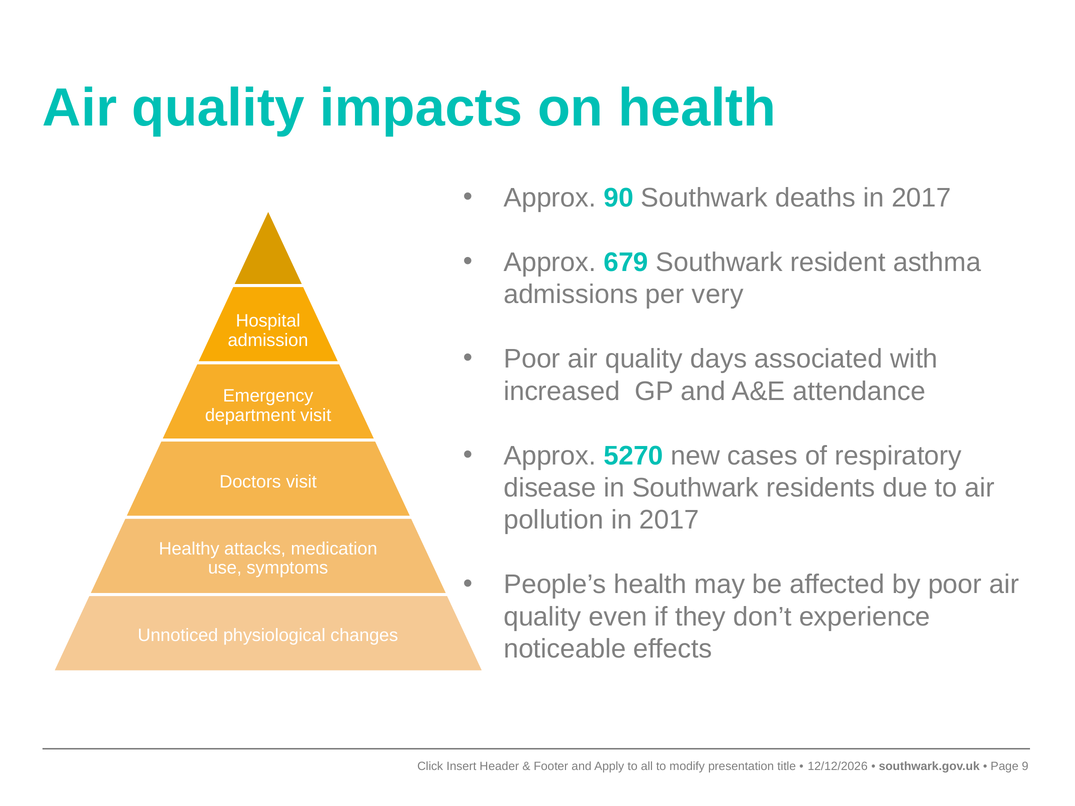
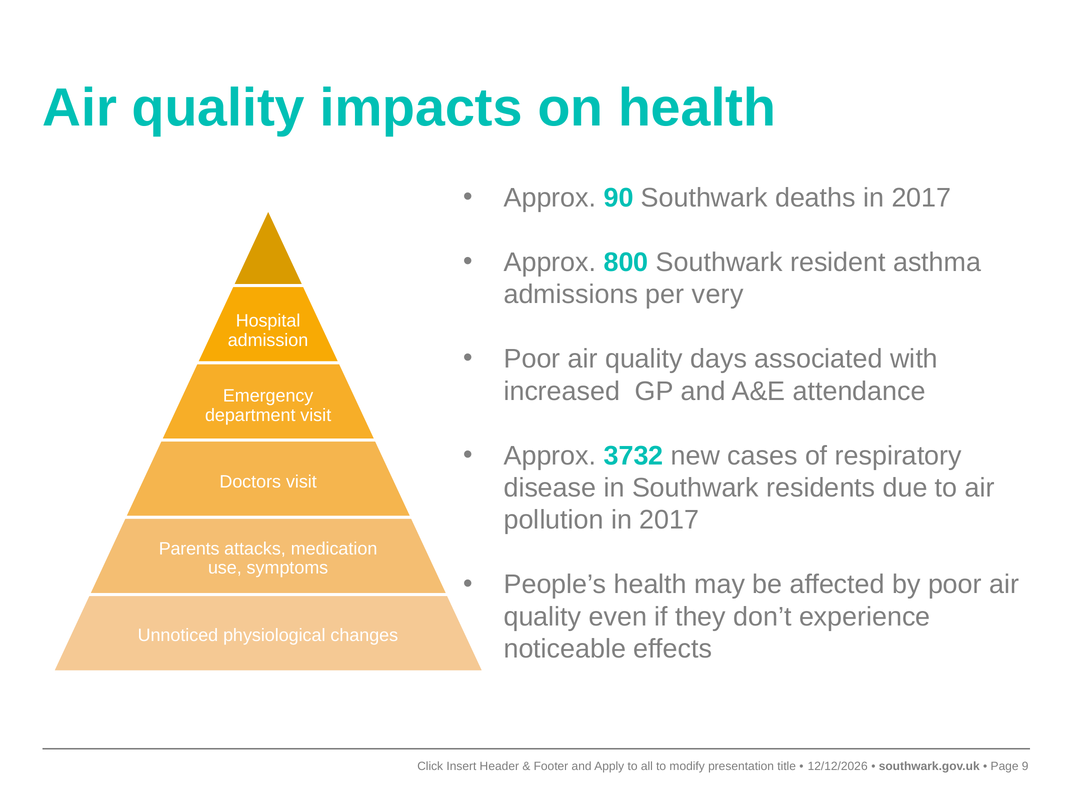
679: 679 -> 800
5270: 5270 -> 3732
Healthy: Healthy -> Parents
